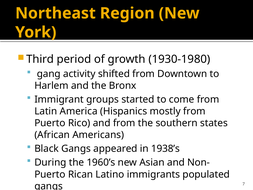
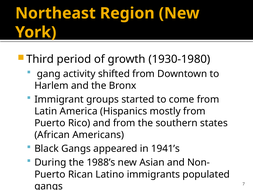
1938’s: 1938’s -> 1941’s
1960’s: 1960’s -> 1988’s
